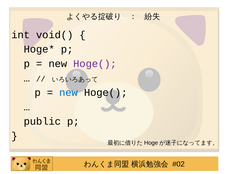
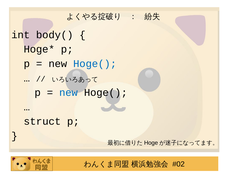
void(: void( -> body(
Hoge( at (95, 64) colour: purple -> blue
public: public -> struct
